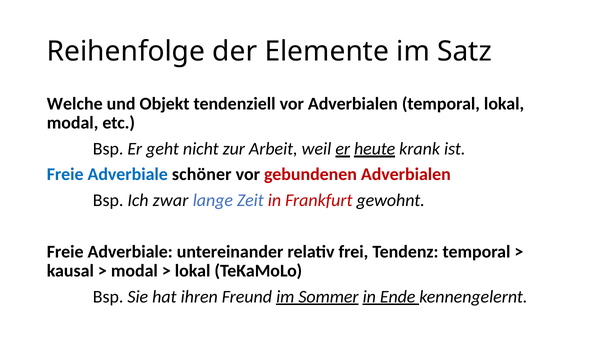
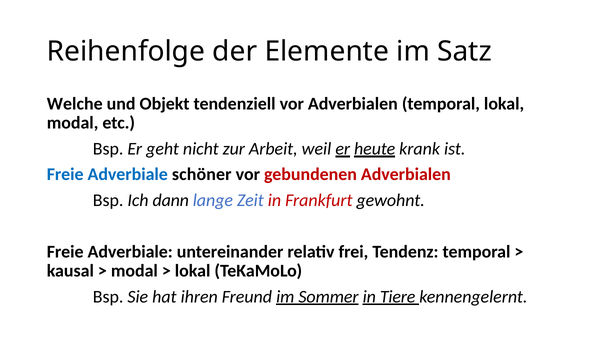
zwar: zwar -> dann
Ende: Ende -> Tiere
